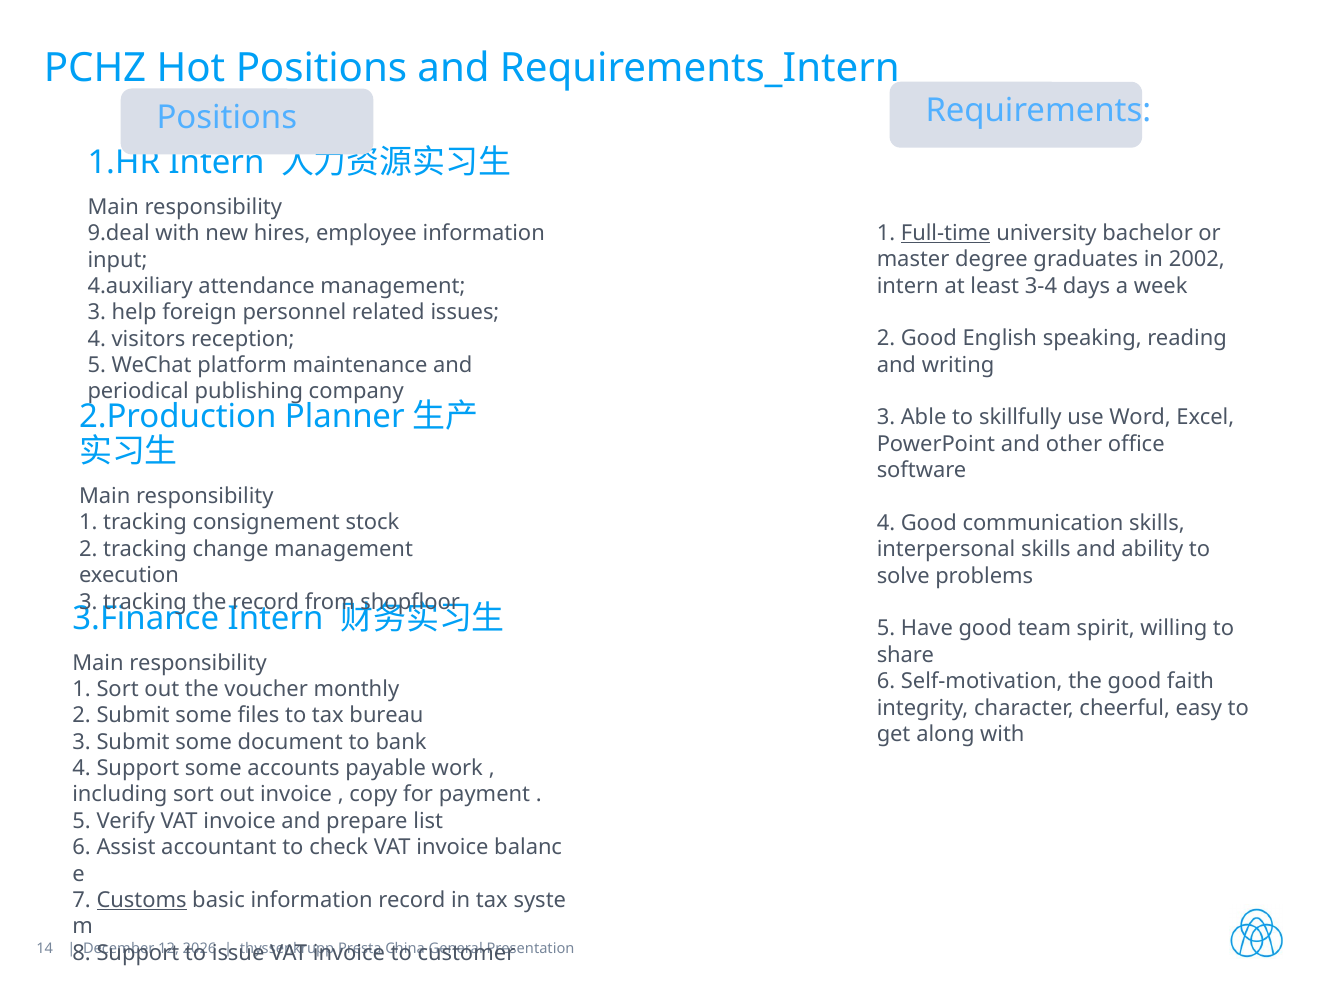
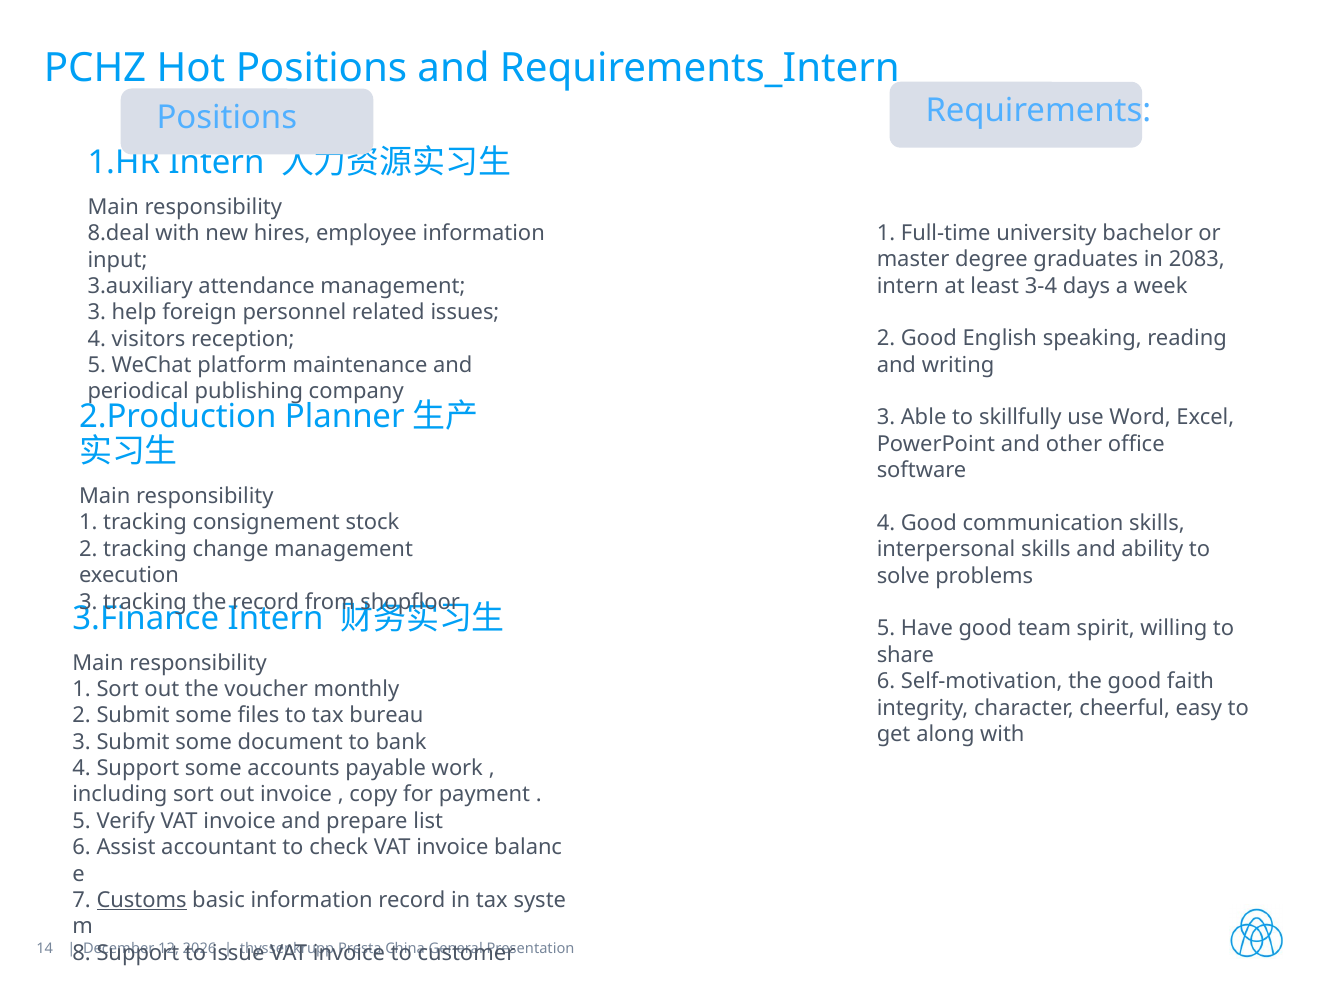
Full-time underline: present -> none
9.deal: 9.deal -> 8.deal
2002: 2002 -> 2083
4.auxiliary: 4.auxiliary -> 3.auxiliary
